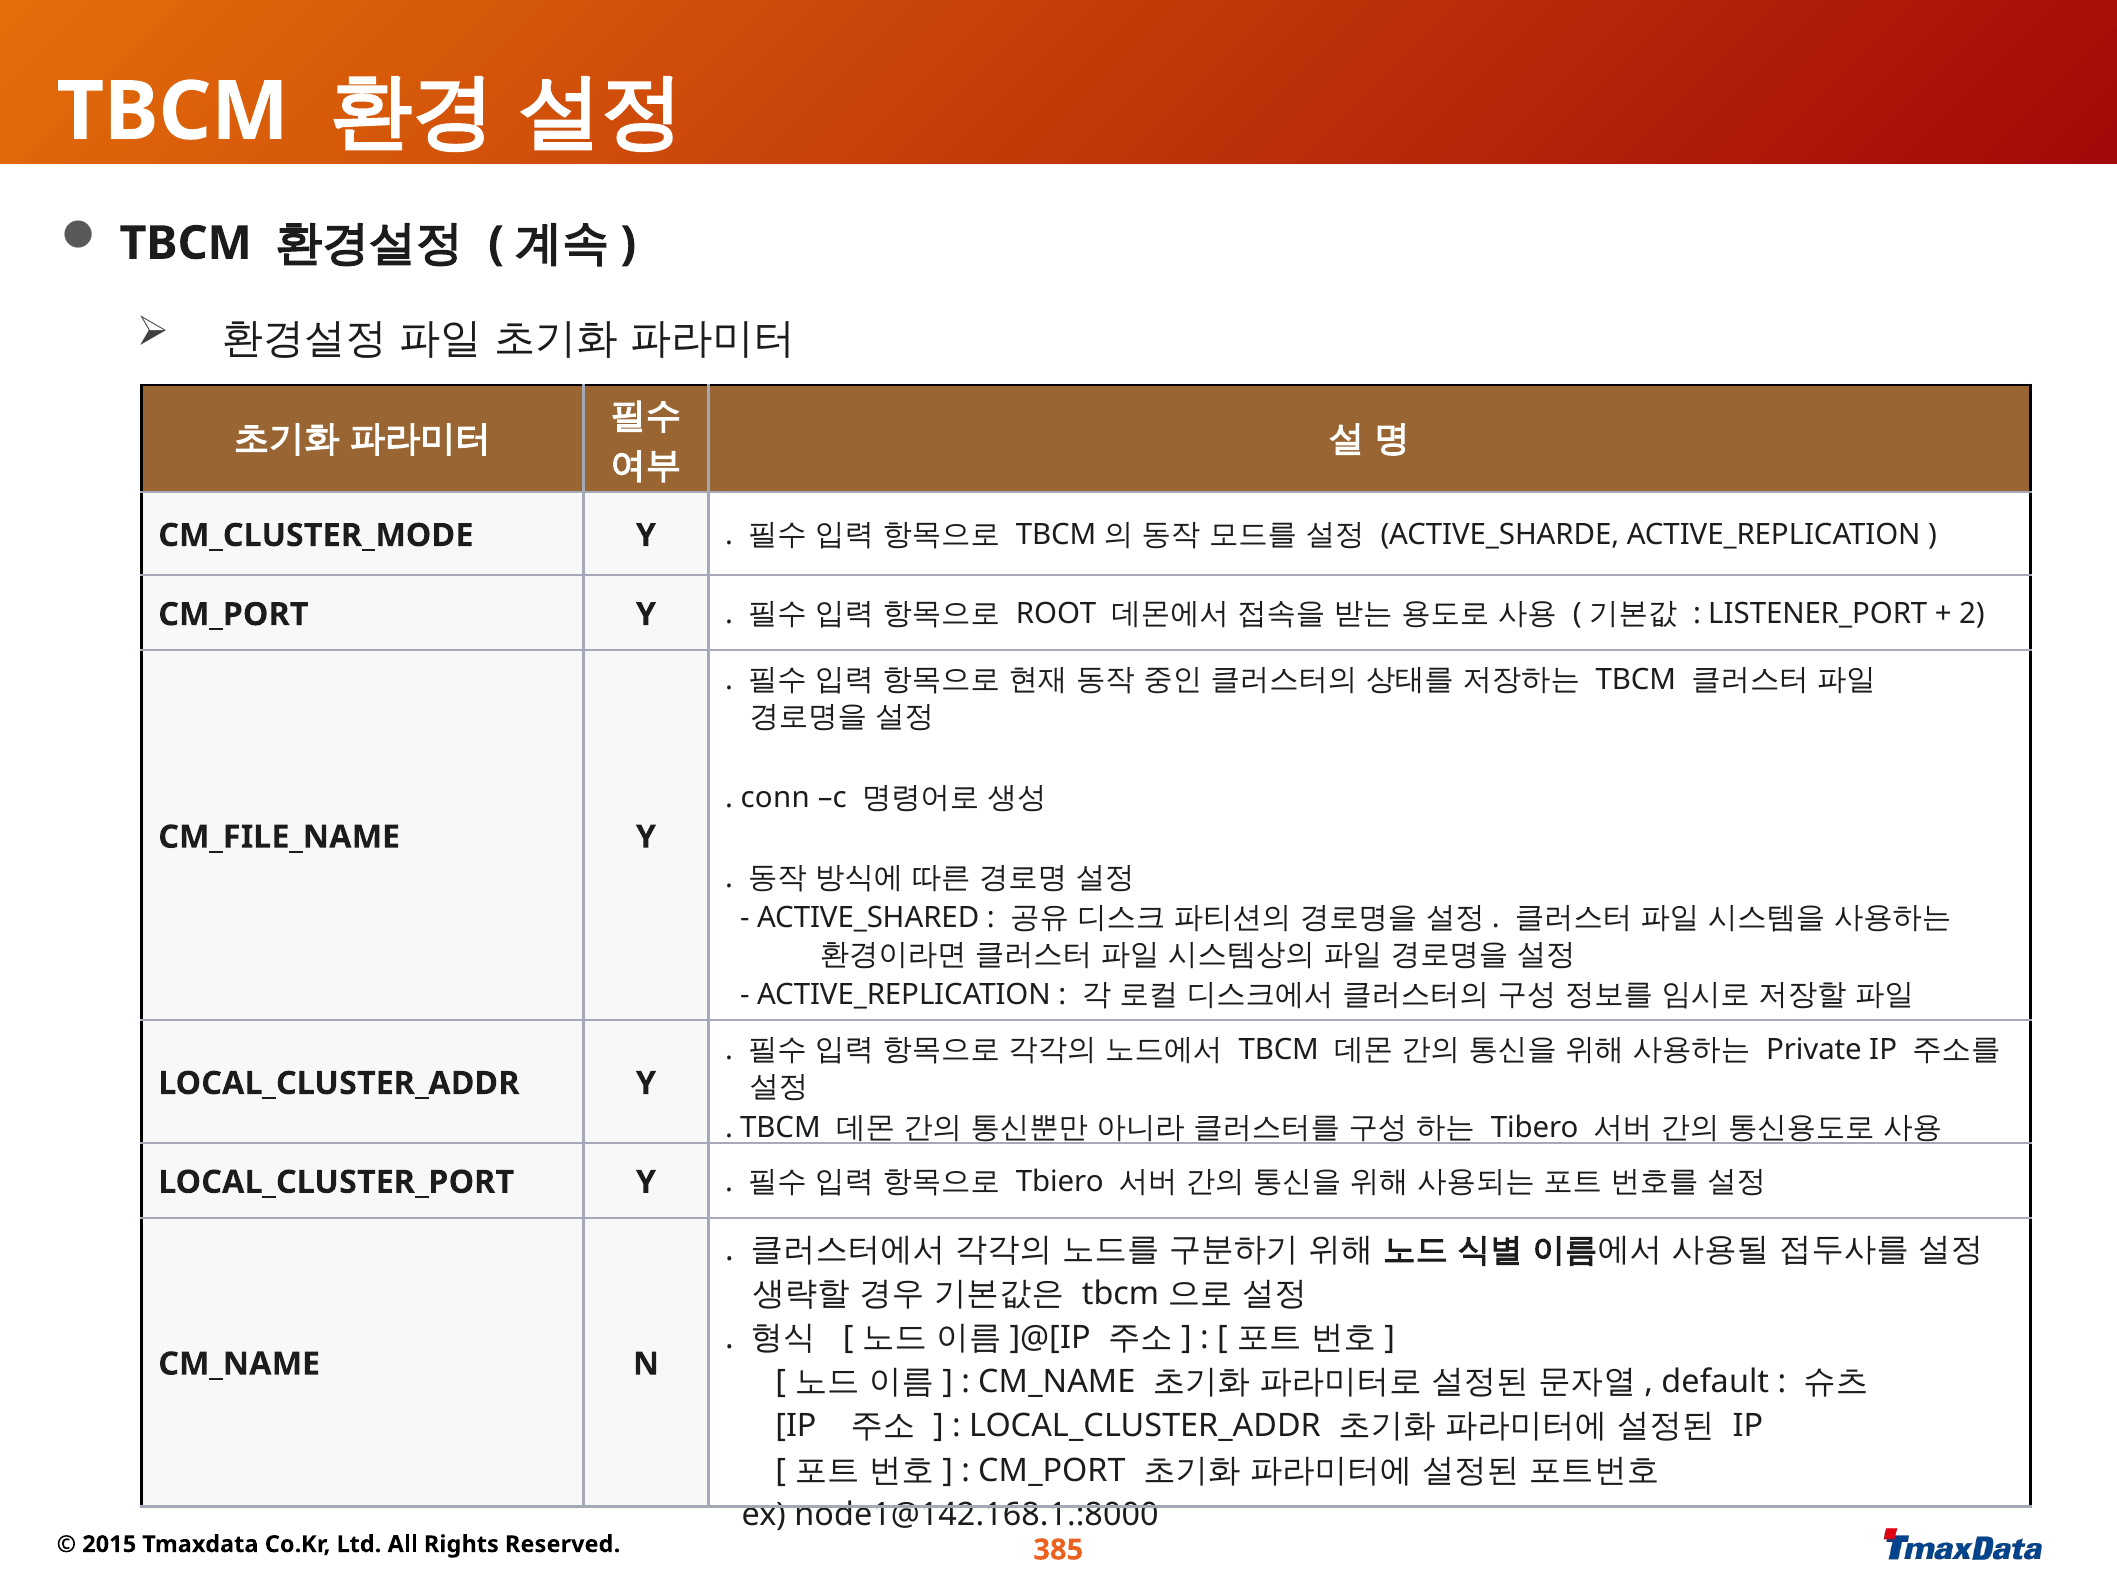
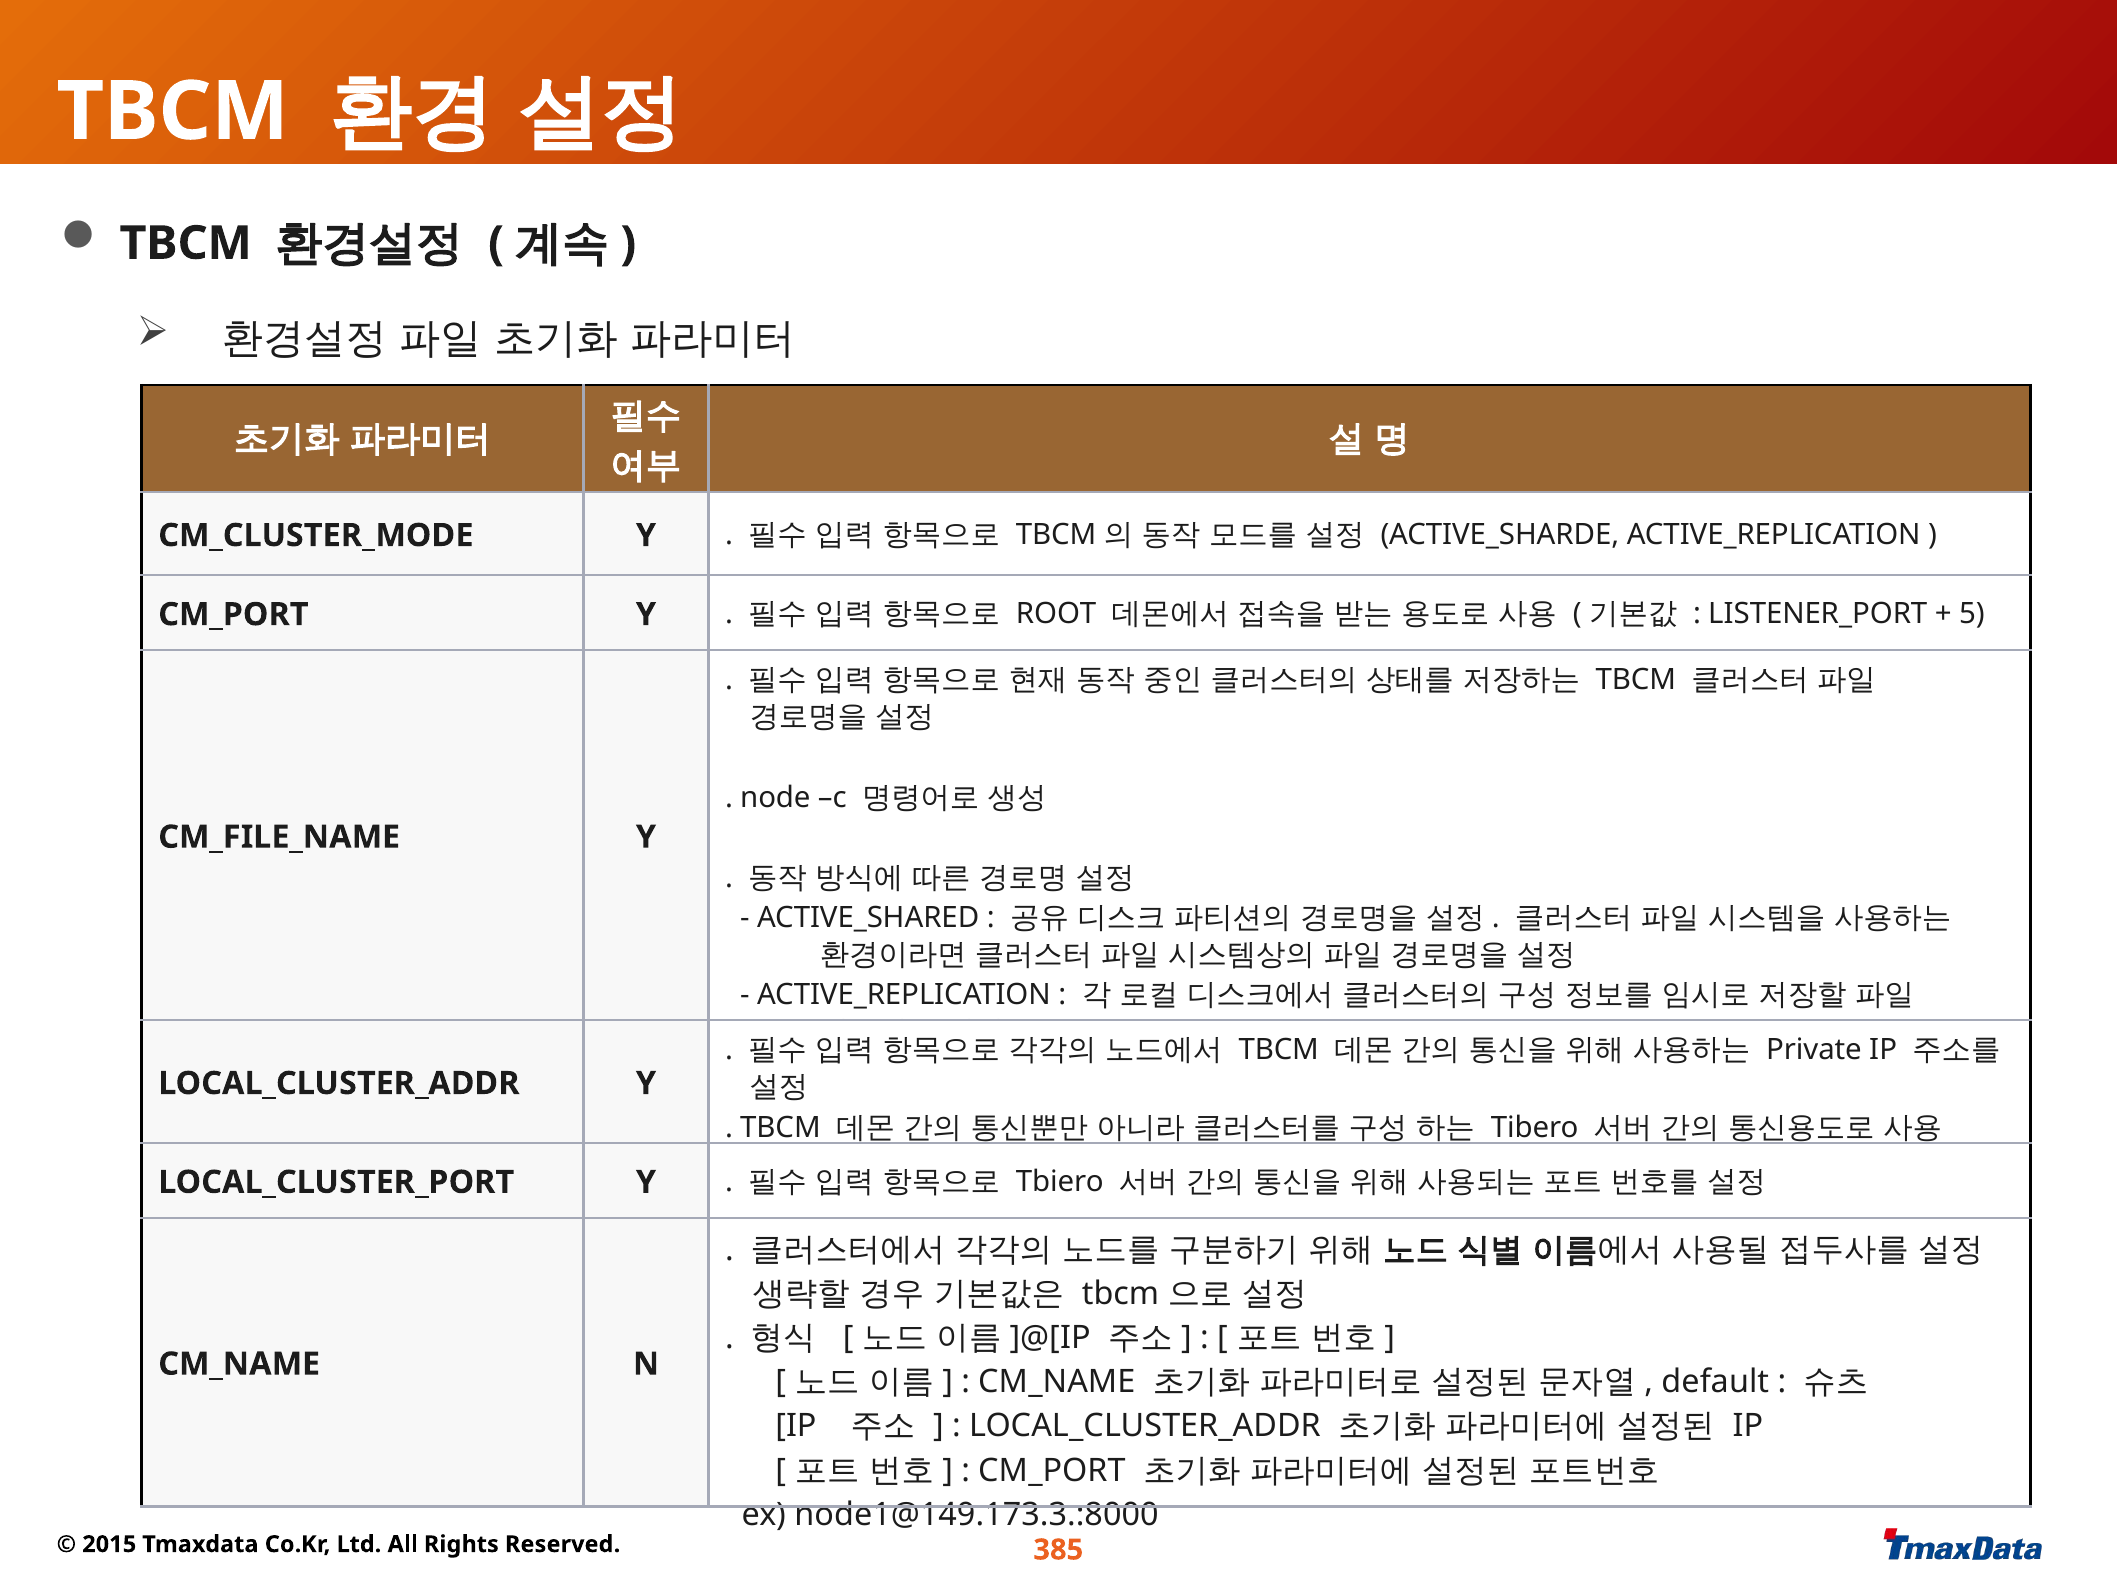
2: 2 -> 5
conn: conn -> node
node1@142.168.1.:8000: node1@142.168.1.:8000 -> node1@149.173.3.:8000
